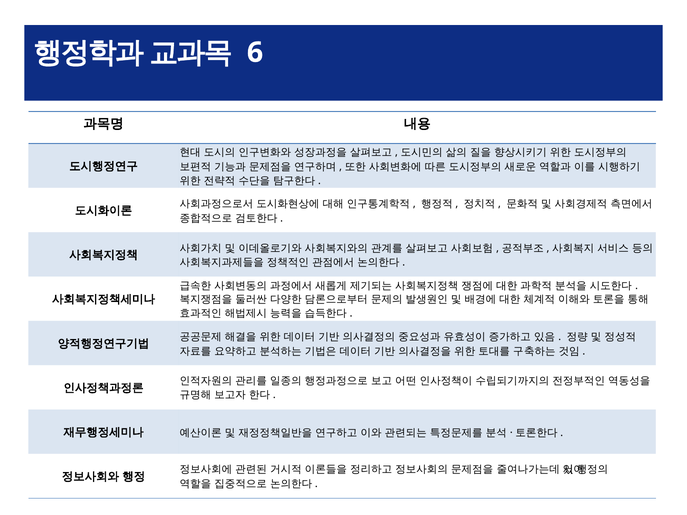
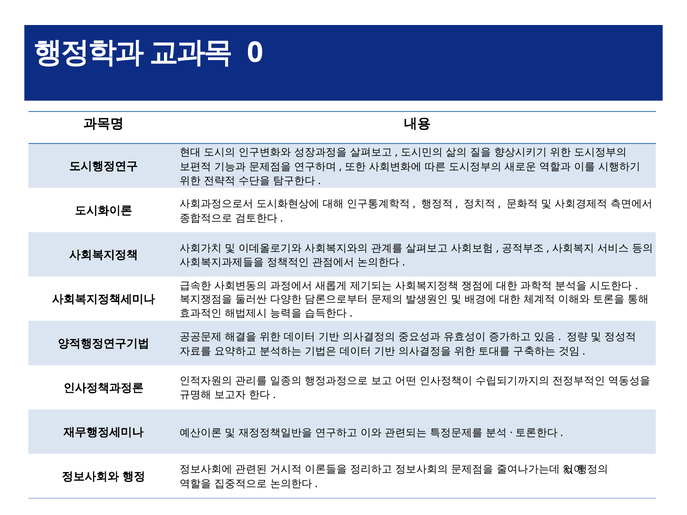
6: 6 -> 0
